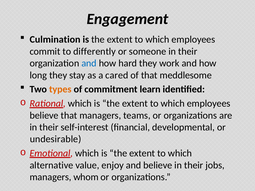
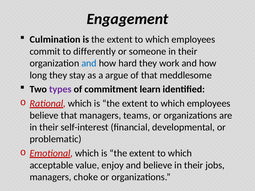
cared: cared -> argue
types colour: orange -> purple
undesirable: undesirable -> problematic
alternative: alternative -> acceptable
whom: whom -> choke
